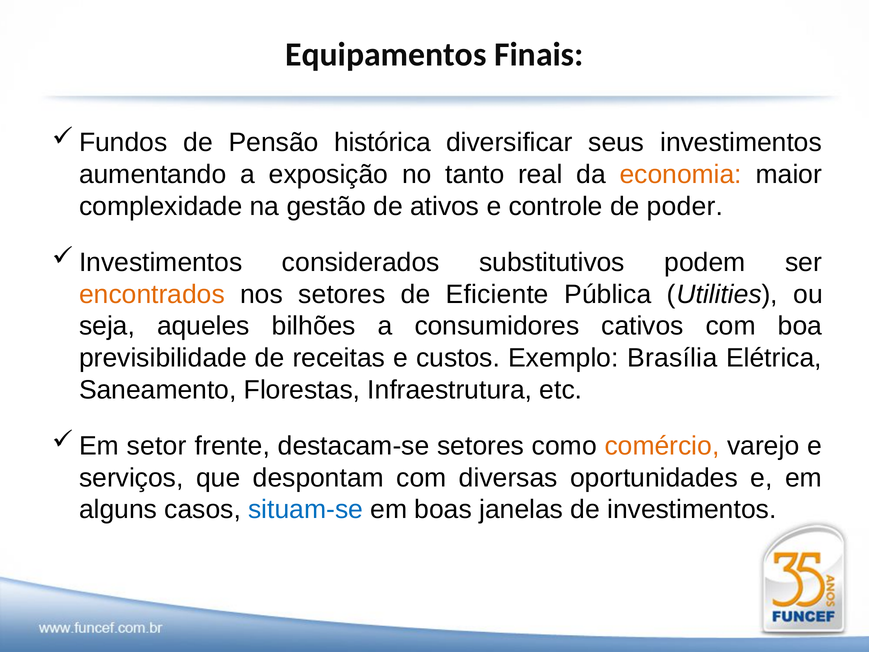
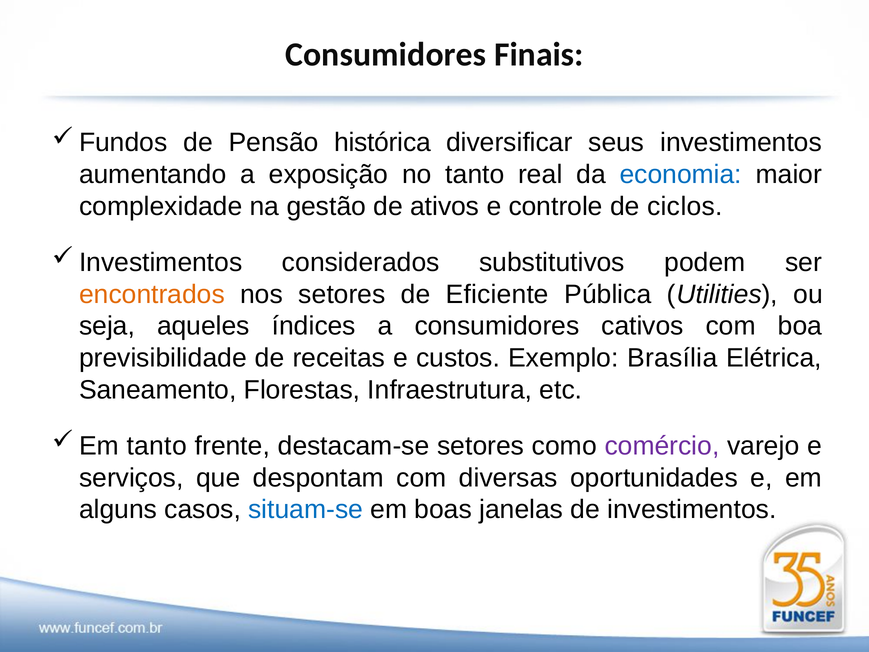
Equipamentos at (386, 54): Equipamentos -> Consumidores
economia colour: orange -> blue
poder: poder -> ciclos
bilhões: bilhões -> índices
setor at (157, 446): setor -> tanto
comércio colour: orange -> purple
